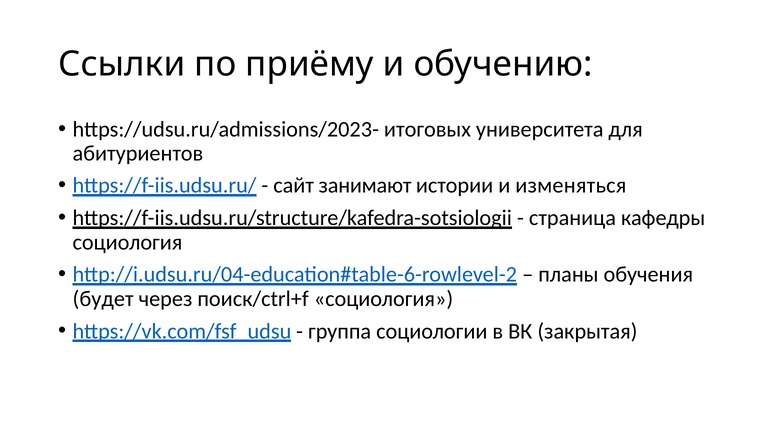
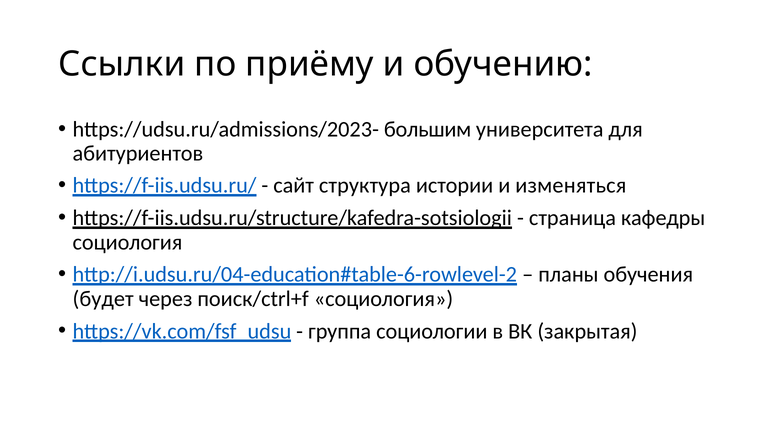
итоговых: итоговых -> большим
занимают: занимают -> структура
